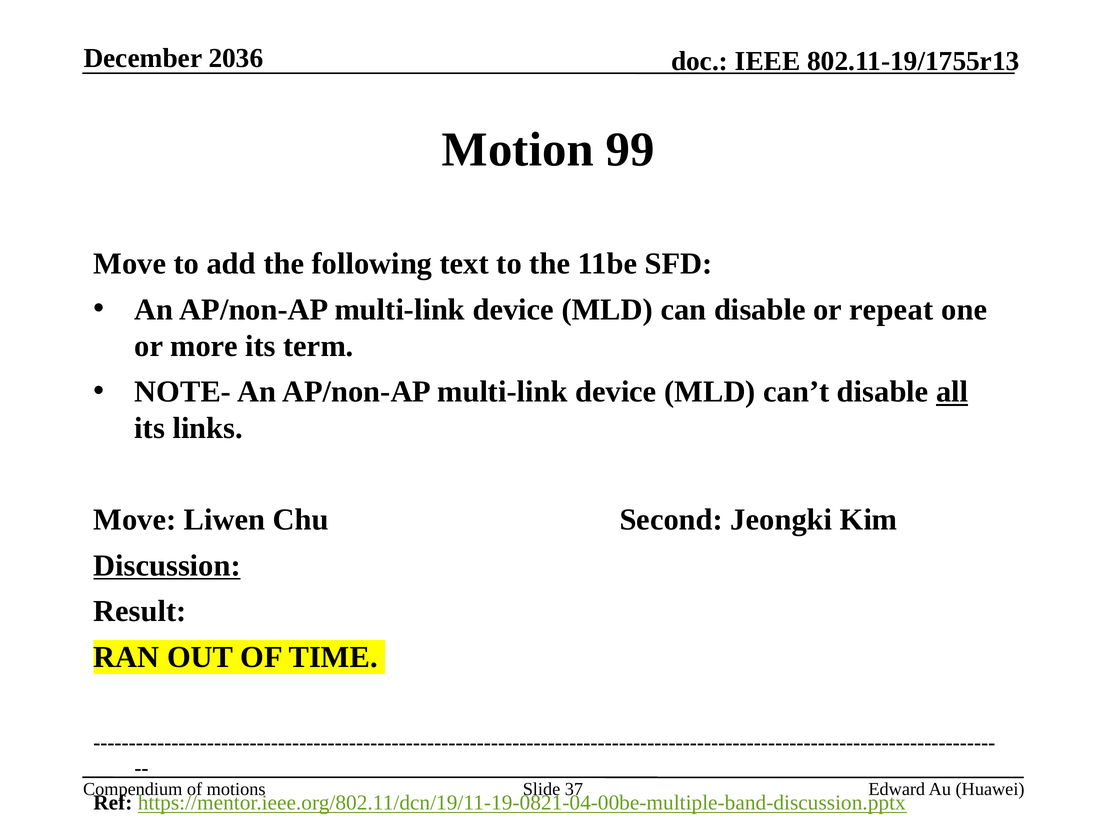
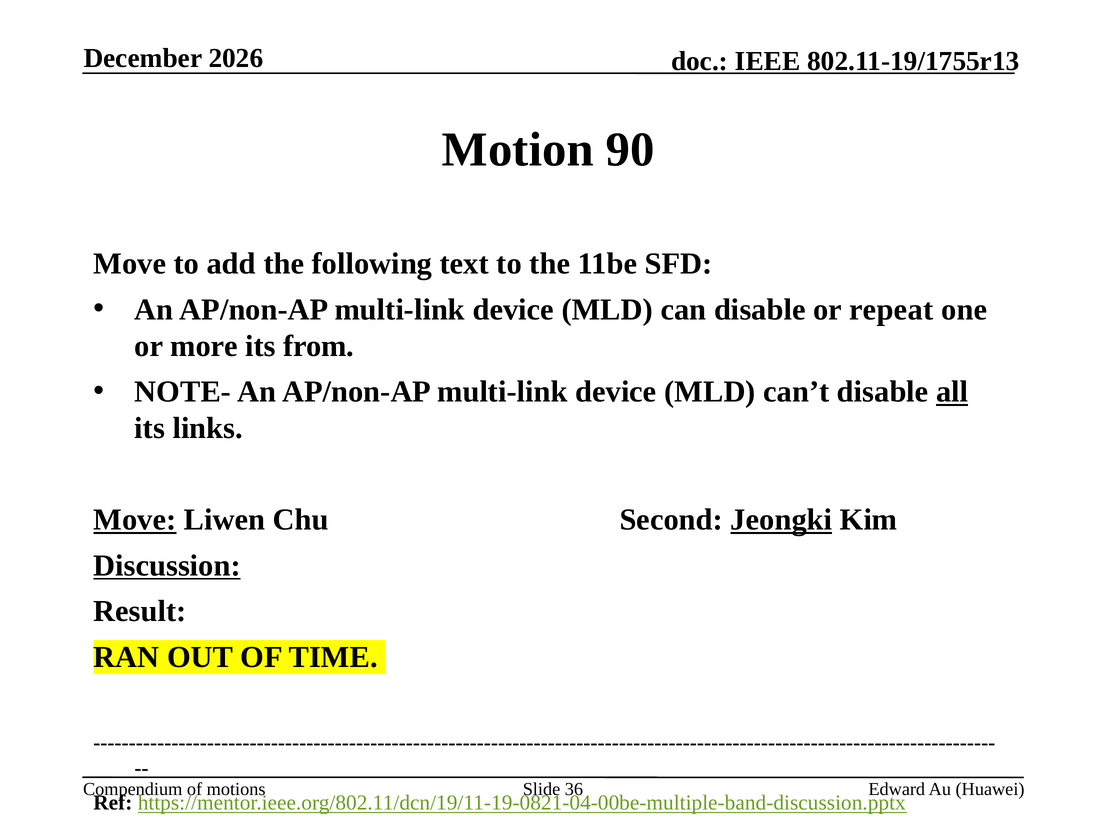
2036: 2036 -> 2026
99: 99 -> 90
term: term -> from
Move at (135, 520) underline: none -> present
Jeongki underline: none -> present
37: 37 -> 36
